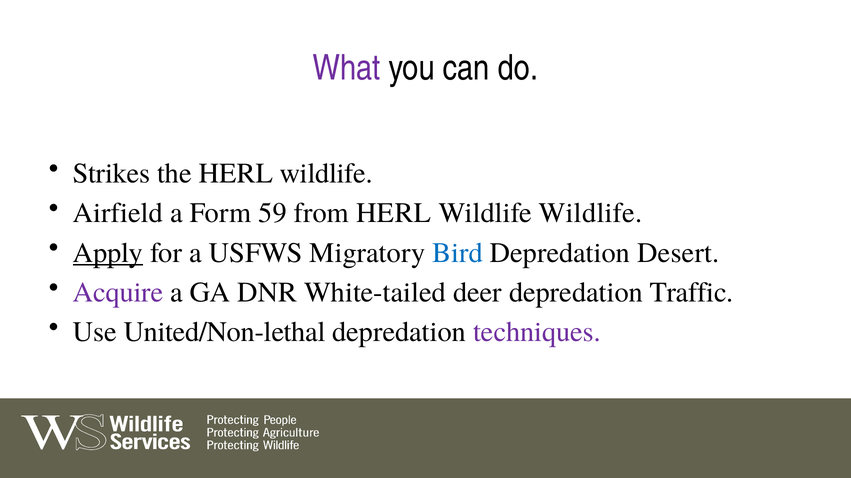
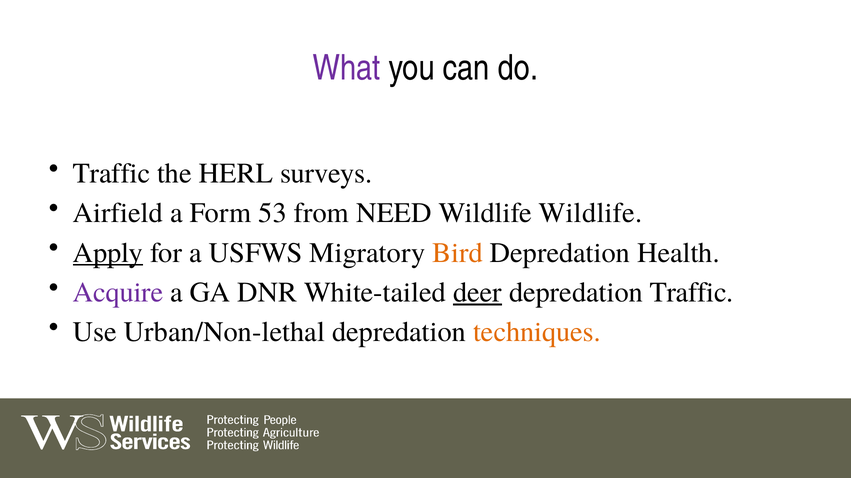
Strikes at (111, 174): Strikes -> Traffic
the HERL wildlife: wildlife -> surveys
59: 59 -> 53
from HERL: HERL -> NEED
Bird colour: blue -> orange
Desert: Desert -> Health
deer underline: none -> present
United/Non-lethal: United/Non-lethal -> Urban/Non-lethal
techniques colour: purple -> orange
